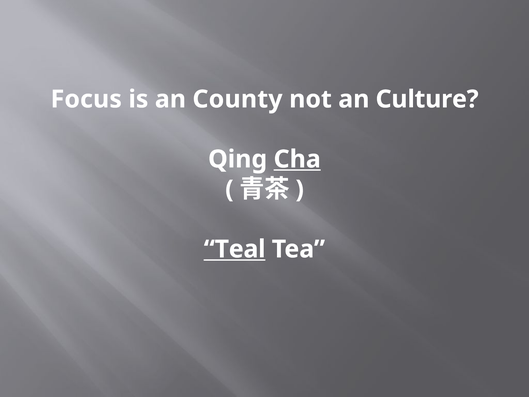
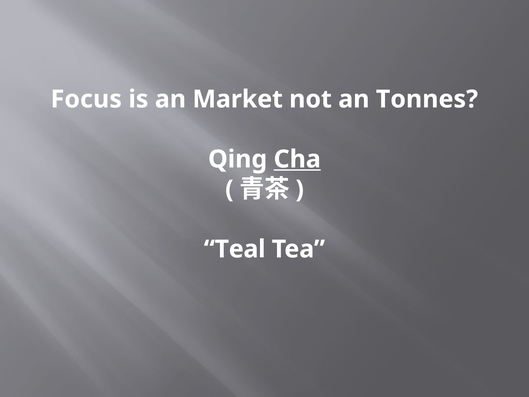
County: County -> Market
Culture: Culture -> Tonnes
Teal underline: present -> none
